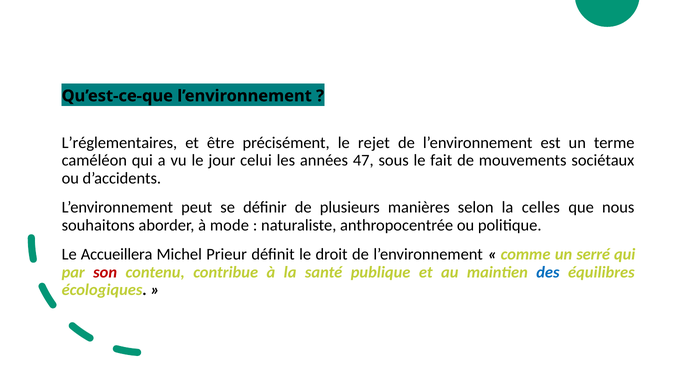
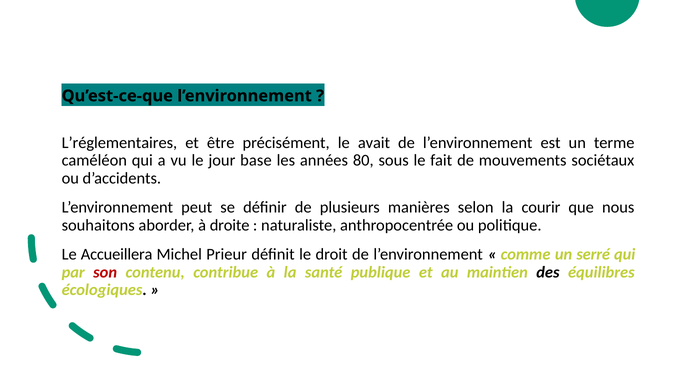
rejet: rejet -> avait
celui: celui -> base
47: 47 -> 80
celles: celles -> courir
mode: mode -> droite
des colour: blue -> black
